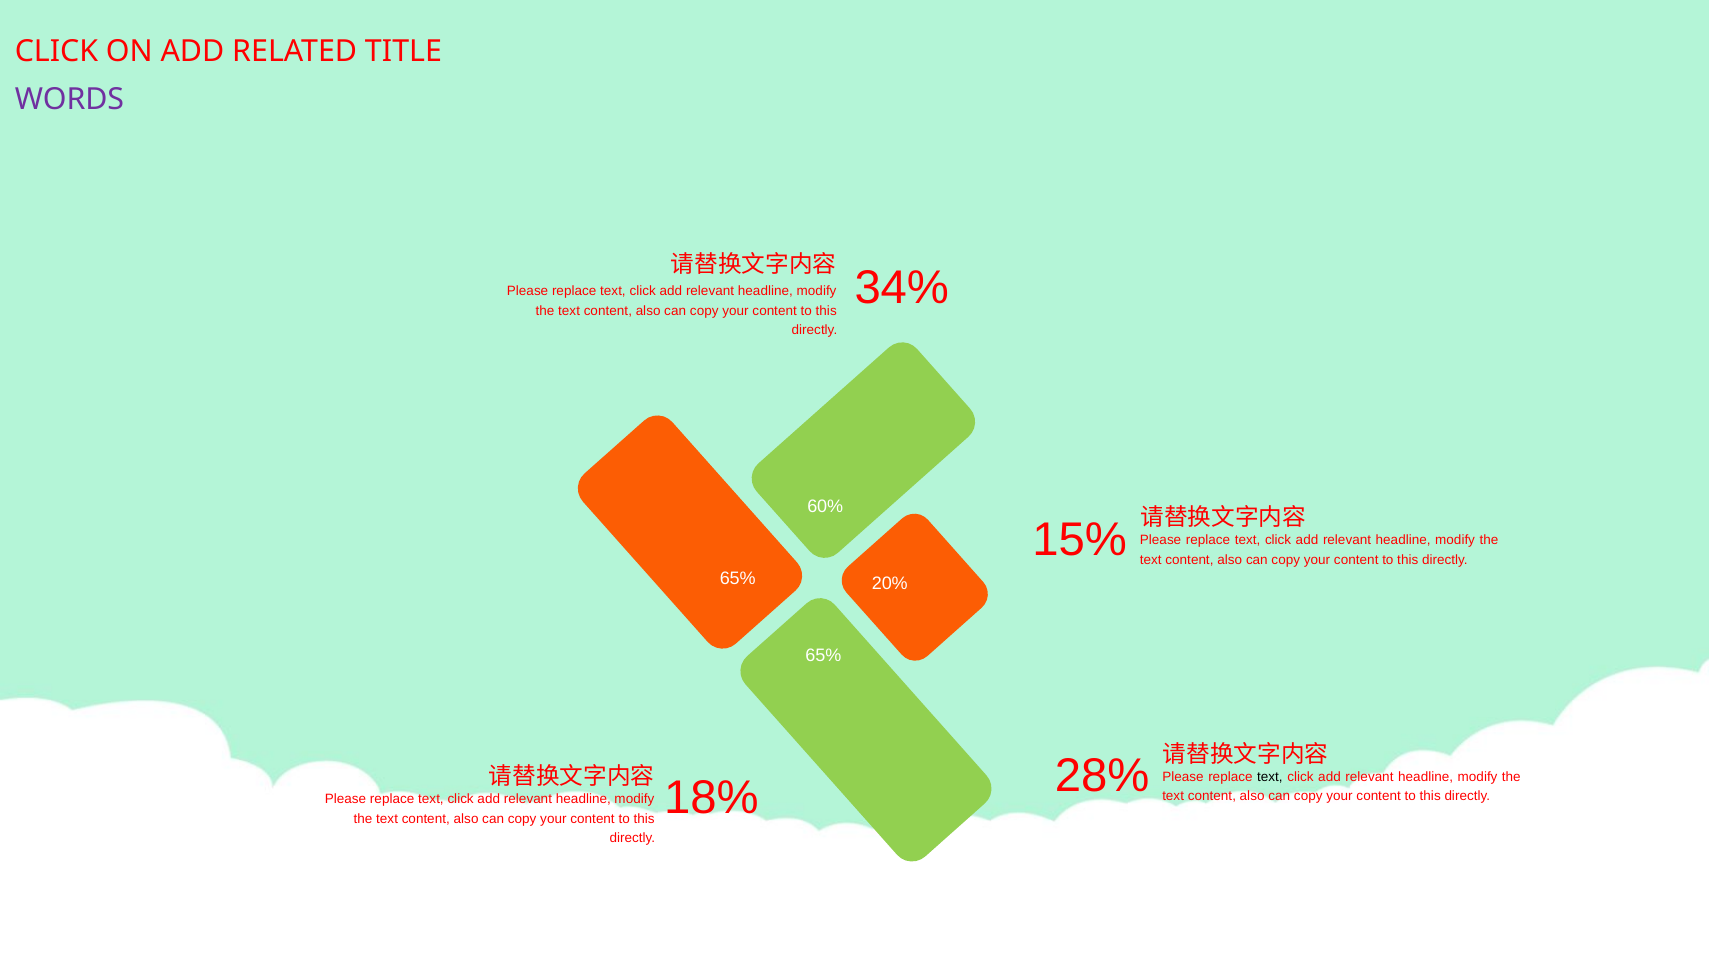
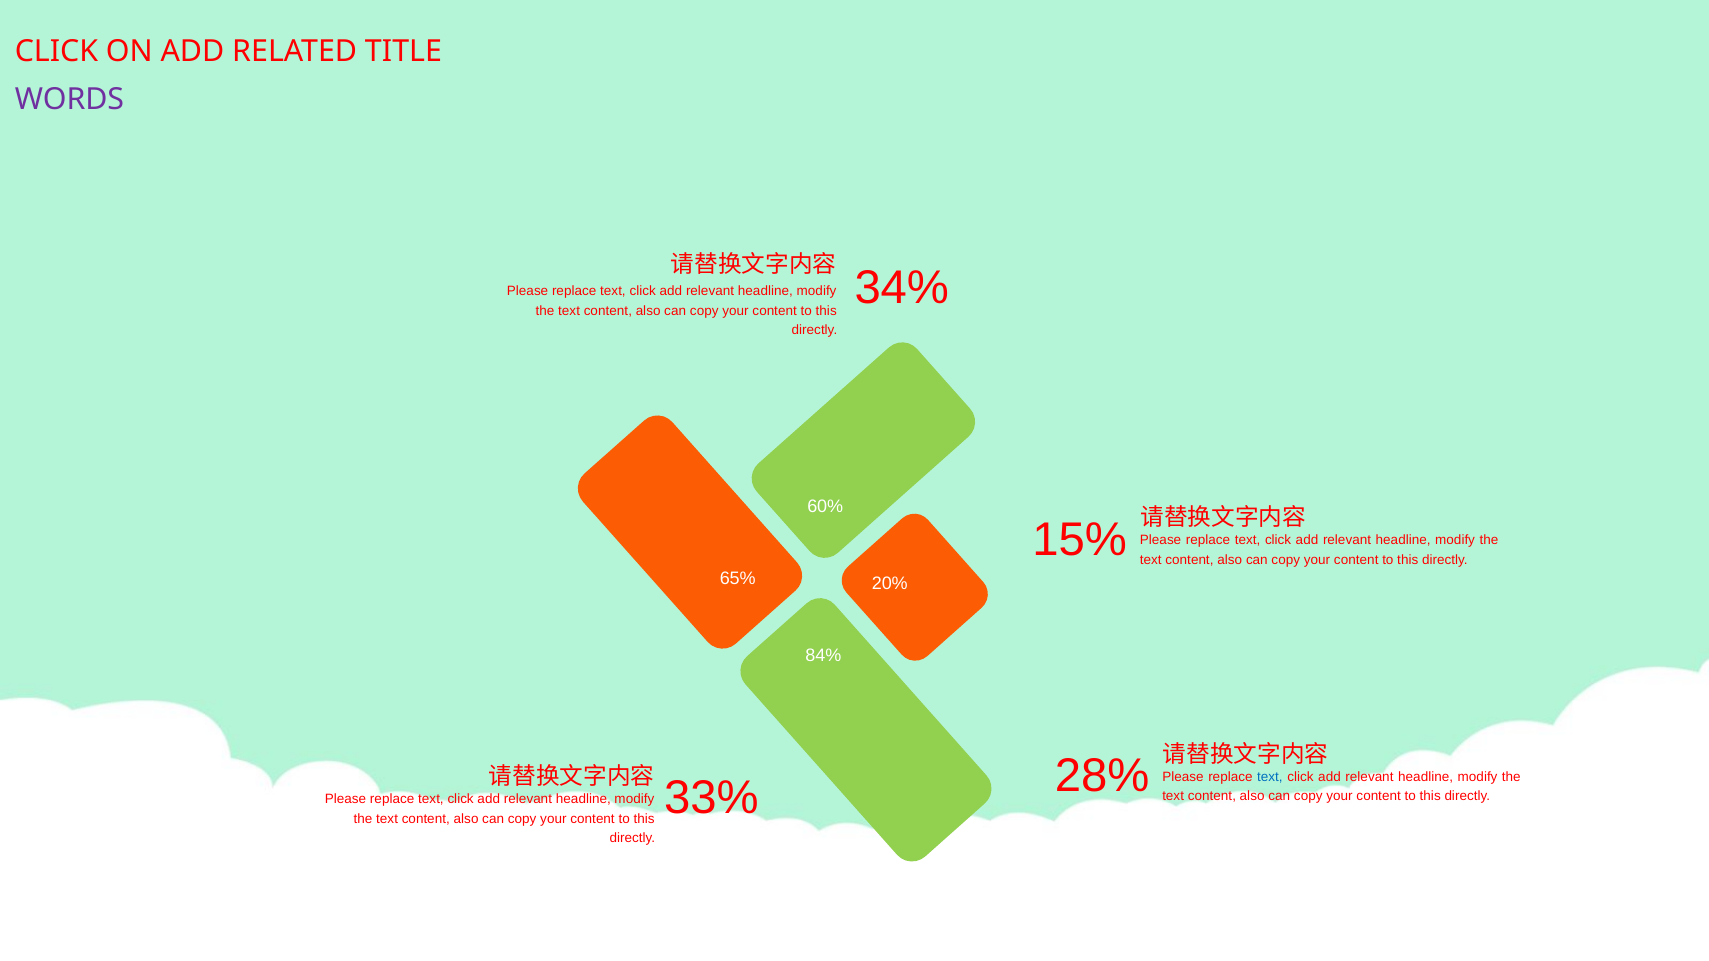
65% at (823, 655): 65% -> 84%
text at (1270, 777) colour: black -> blue
18%: 18% -> 33%
